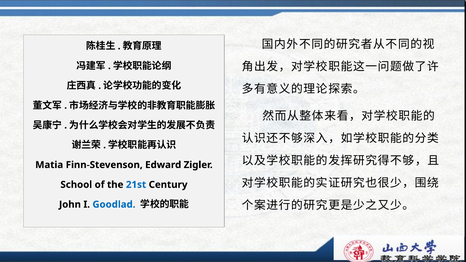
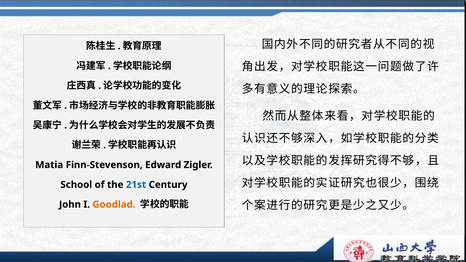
Goodlad colour: blue -> orange
